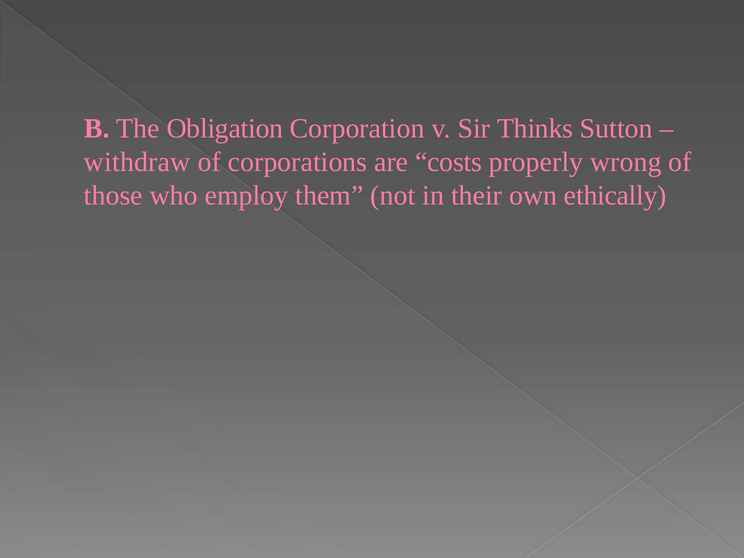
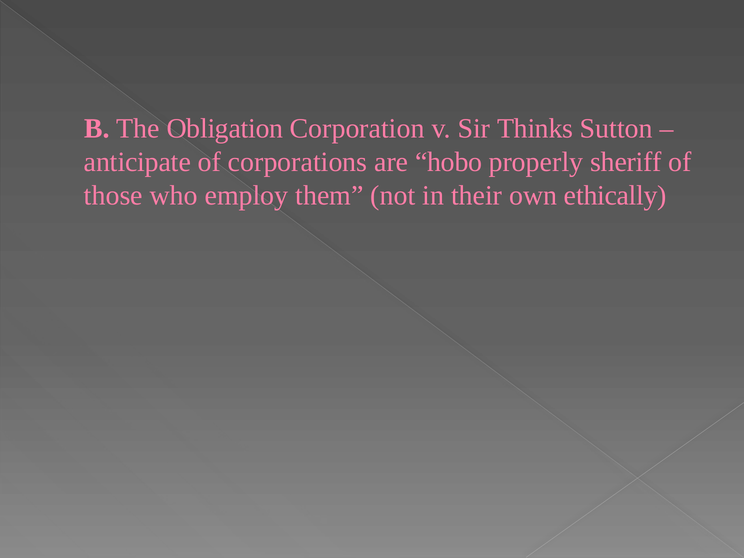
withdraw: withdraw -> anticipate
costs: costs -> hobo
wrong: wrong -> sheriff
